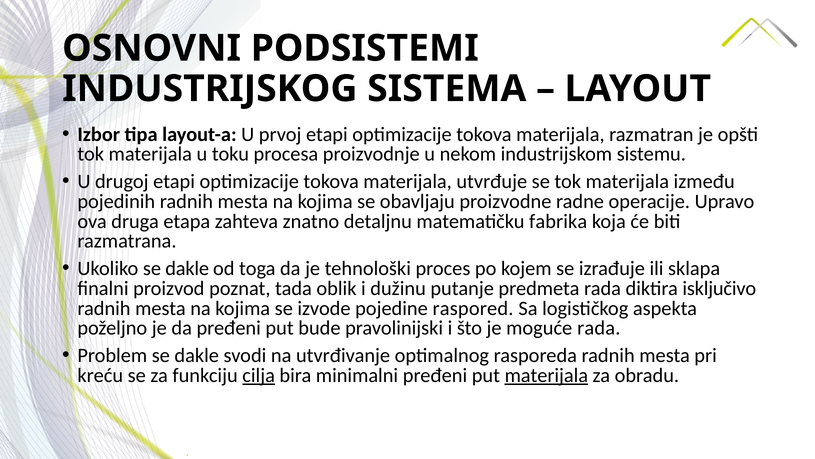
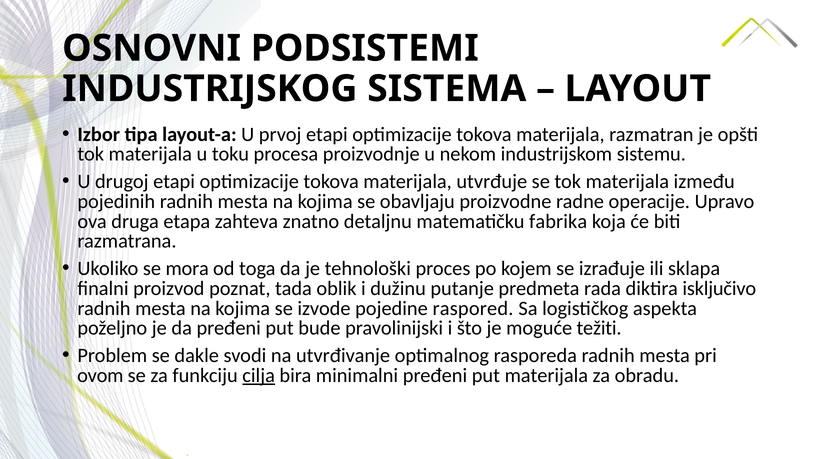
Ukoliko se dakle: dakle -> mora
moguće rada: rada -> težiti
kreću: kreću -> ovom
materijala at (546, 375) underline: present -> none
